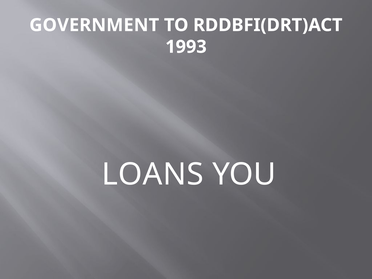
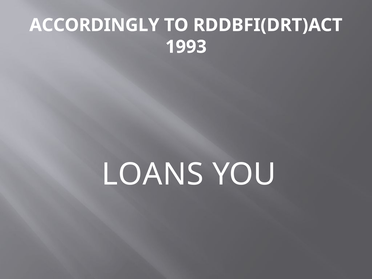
GOVERNMENT: GOVERNMENT -> ACCORDINGLY
